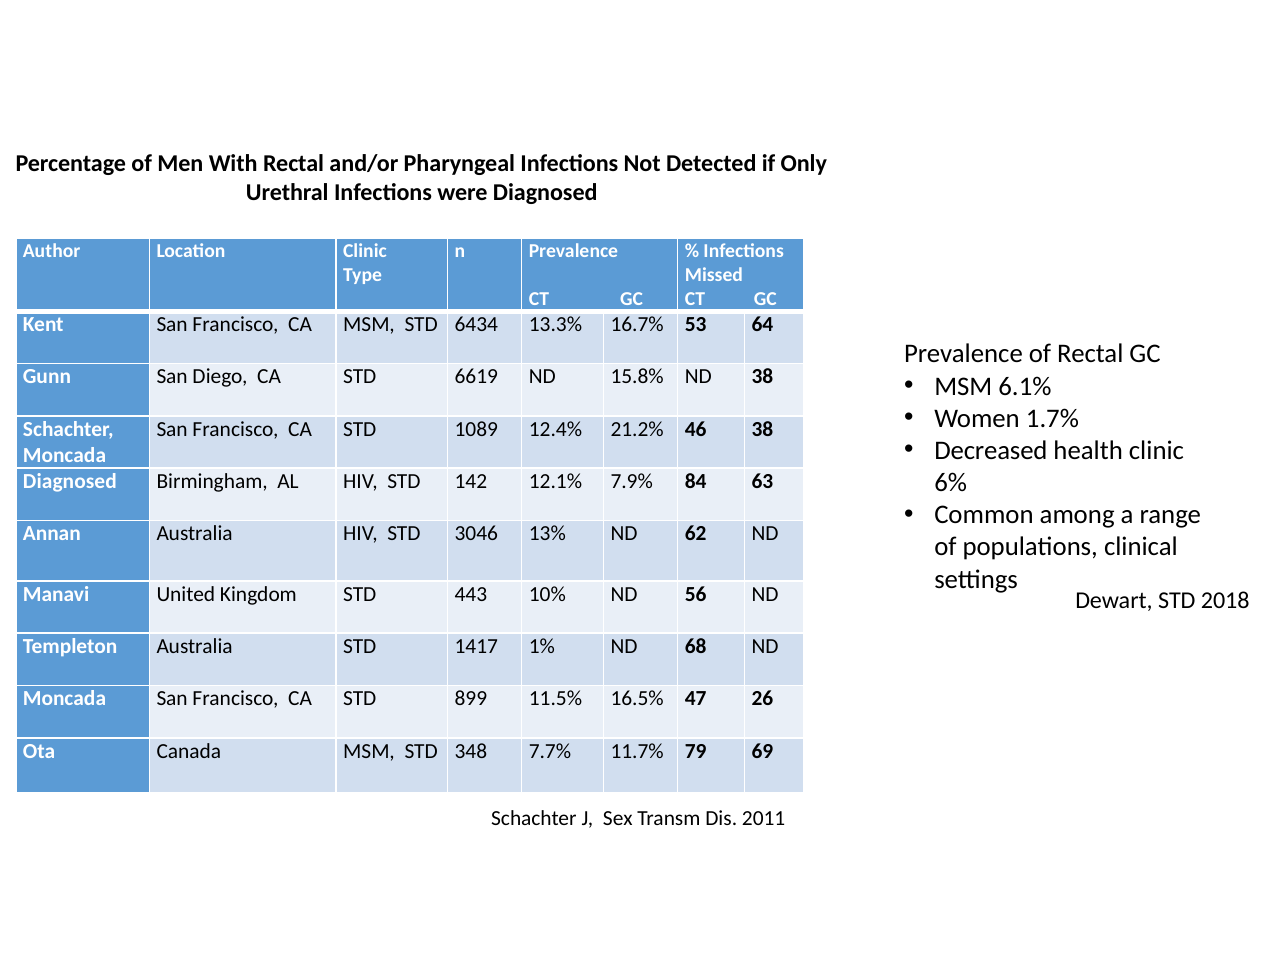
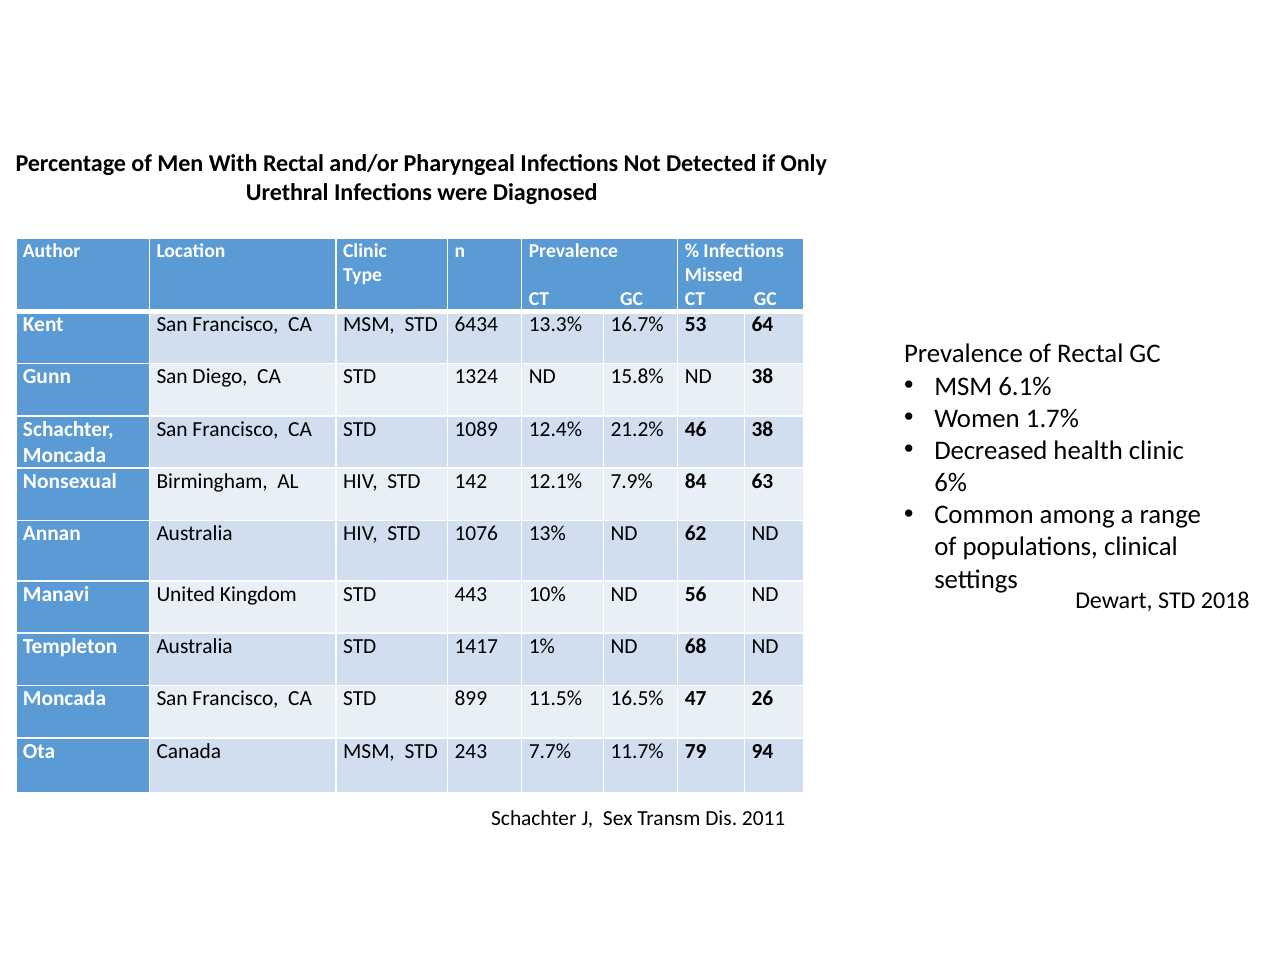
6619: 6619 -> 1324
Diagnosed at (70, 482): Diagnosed -> Nonsexual
3046: 3046 -> 1076
348: 348 -> 243
69: 69 -> 94
